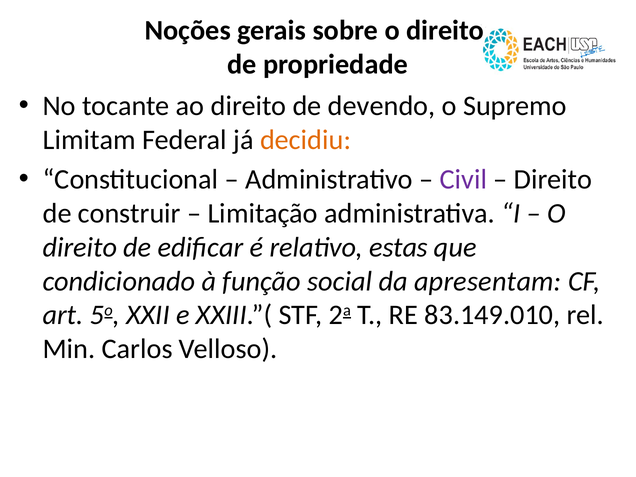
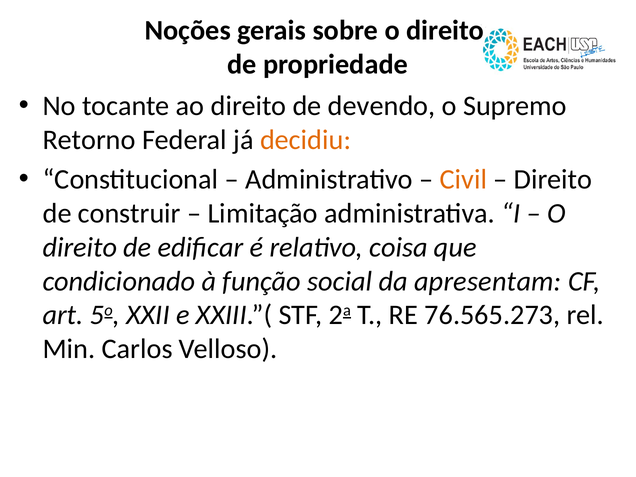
Limitam: Limitam -> Retorno
Civil colour: purple -> orange
estas: estas -> coisa
83.149.010: 83.149.010 -> 76.565.273
